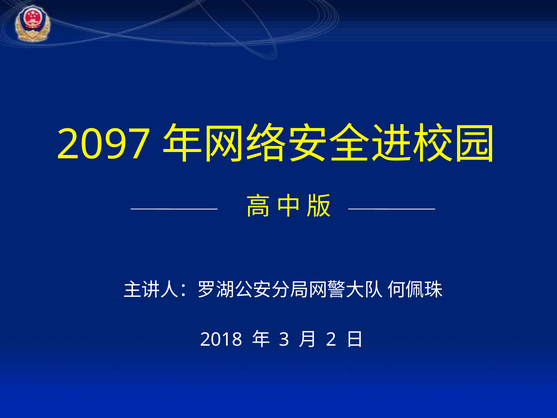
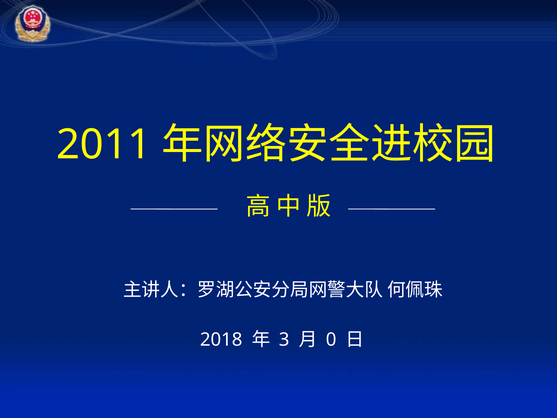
2097: 2097 -> 2011
2: 2 -> 0
